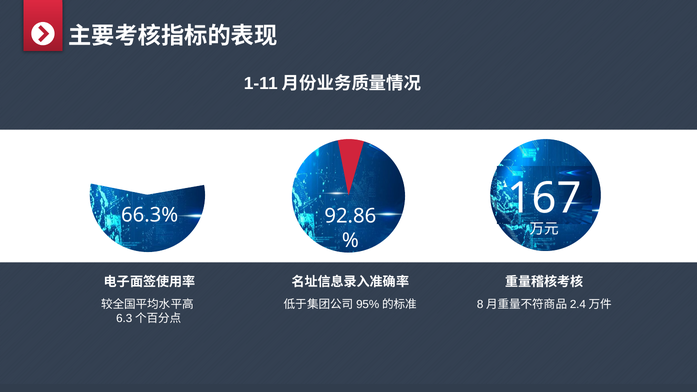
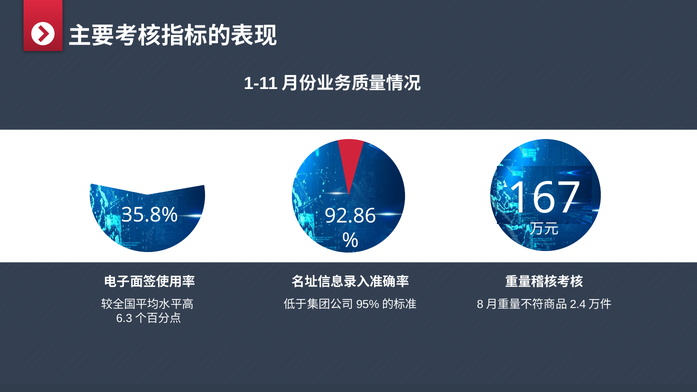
66.3%: 66.3% -> 35.8%
